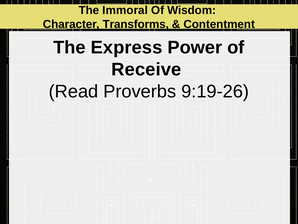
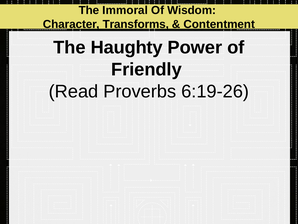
Express: Express -> Haughty
Receive: Receive -> Friendly
9:19-26: 9:19-26 -> 6:19-26
